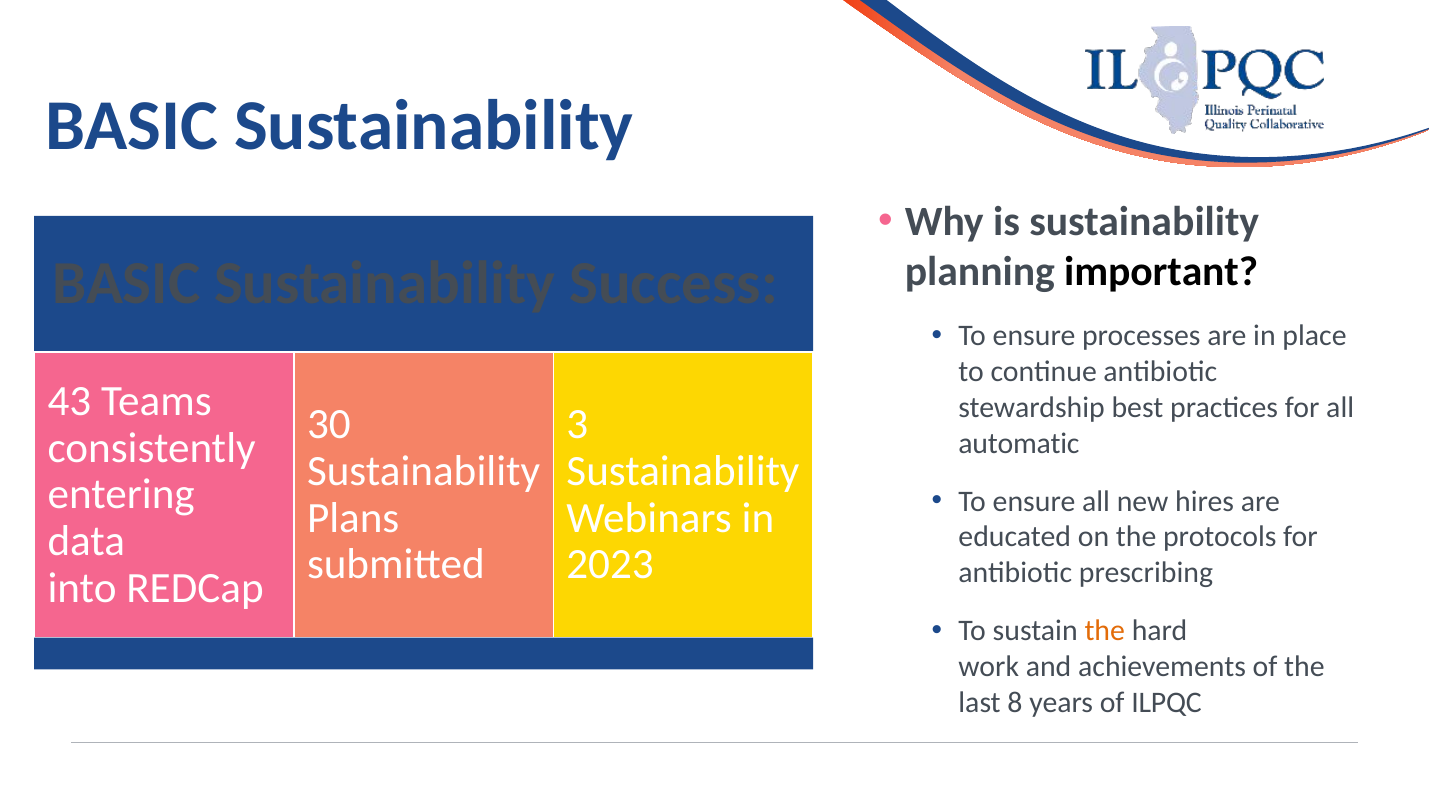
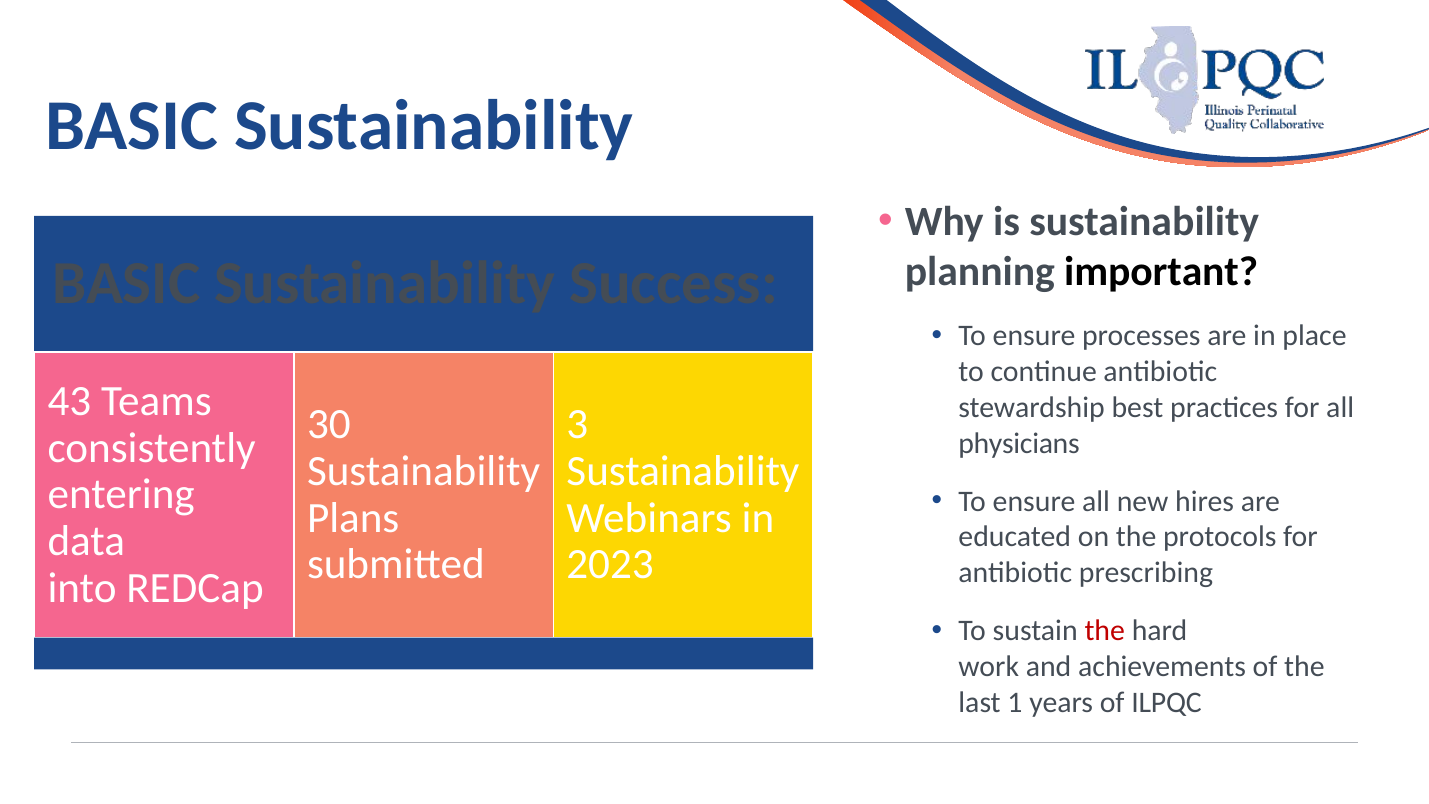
automatic: automatic -> physicians
the at (1105, 631) colour: orange -> red
8: 8 -> 1
